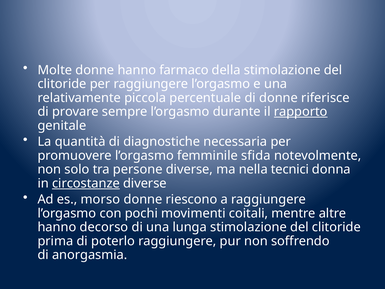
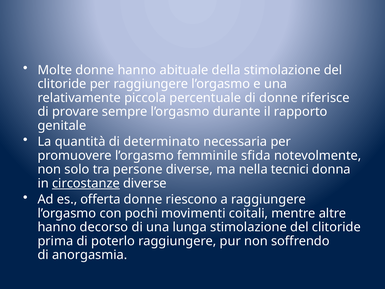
farmaco: farmaco -> abituale
rapporto underline: present -> none
diagnostiche: diagnostiche -> determinato
morso: morso -> offerta
